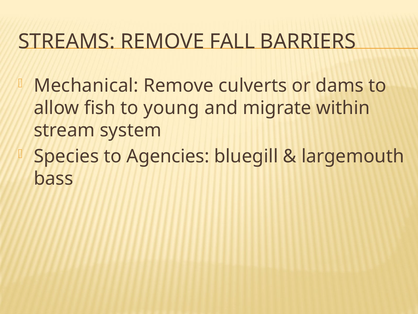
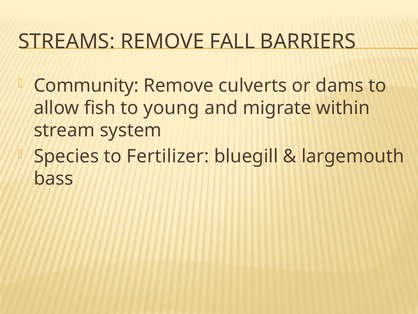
Mechanical: Mechanical -> Community
Agencies: Agencies -> Fertilizer
